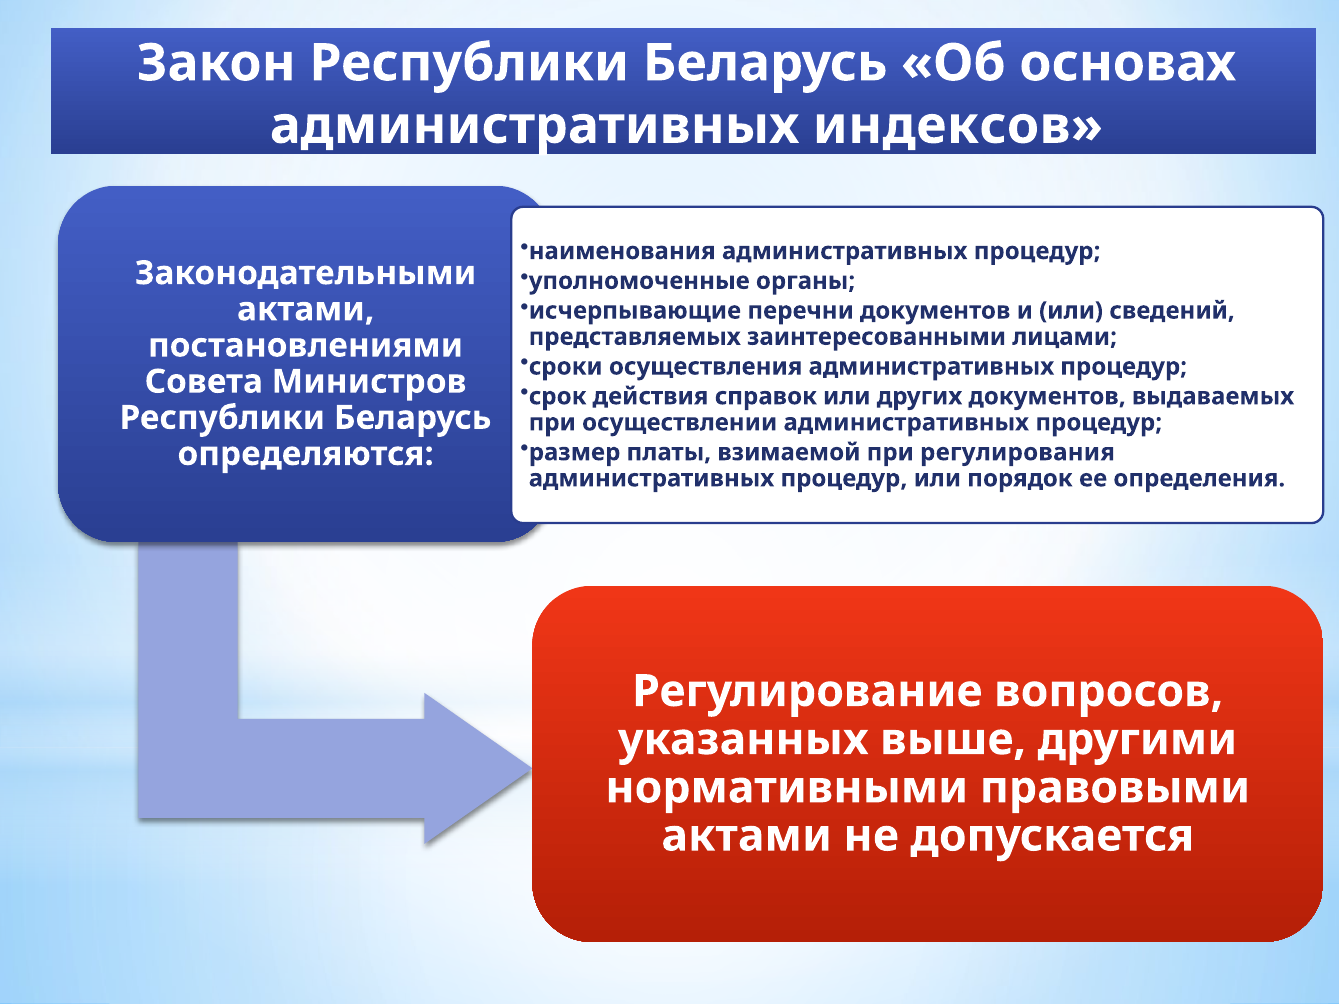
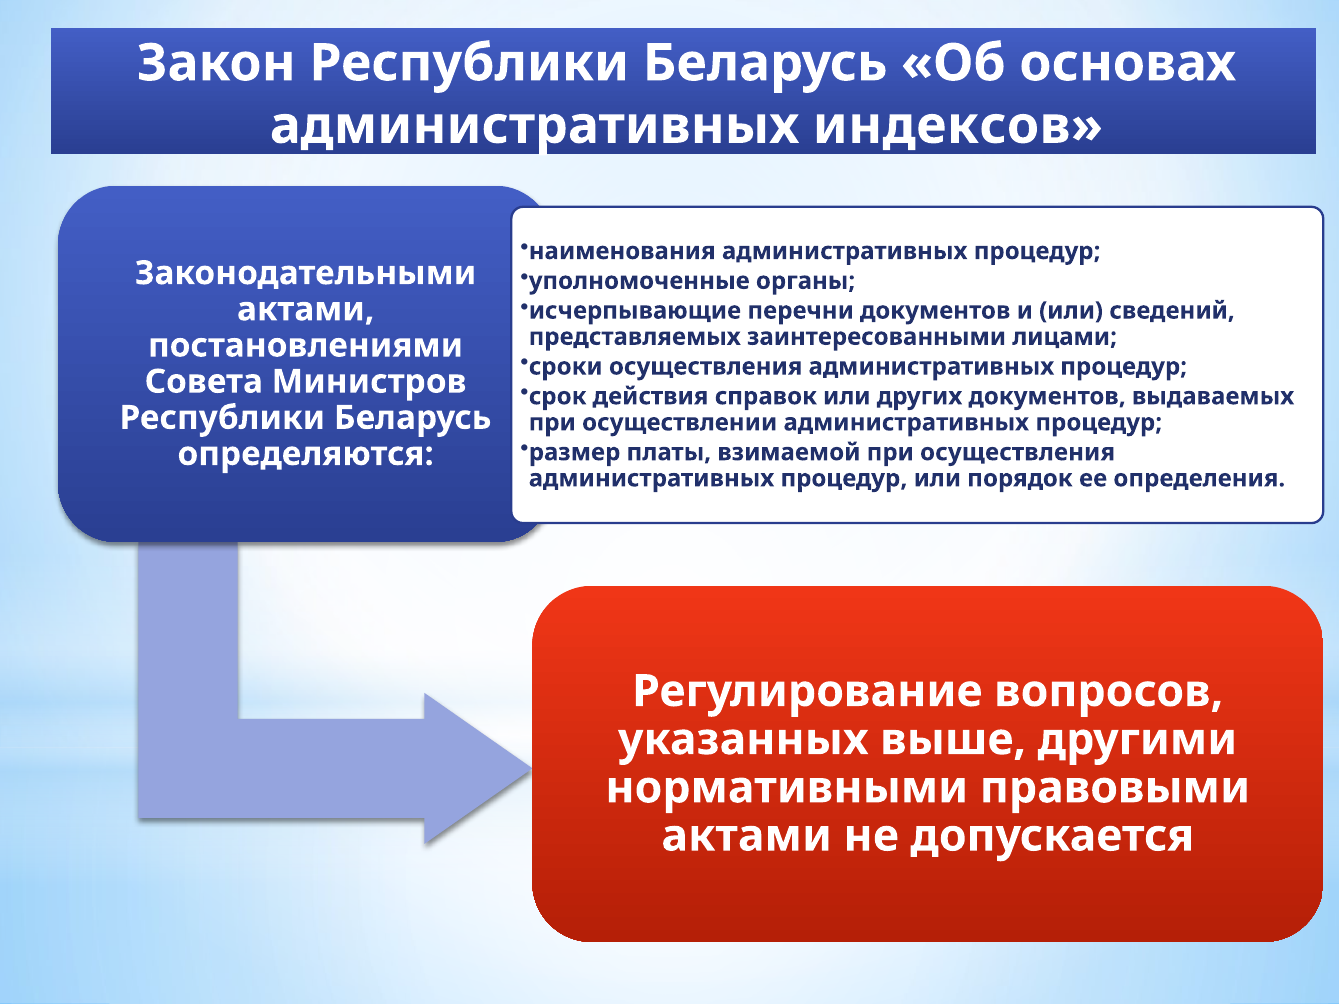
при регулирования: регулирования -> осуществления
